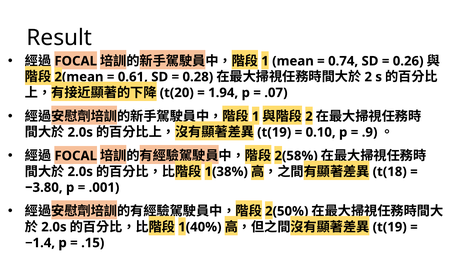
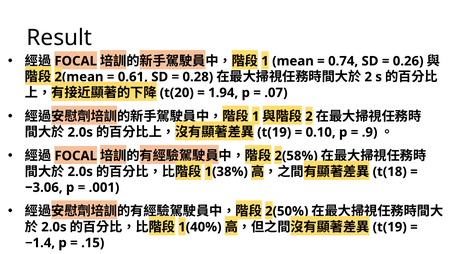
−3.80: −3.80 -> −3.06
